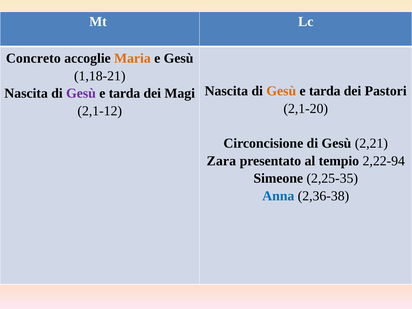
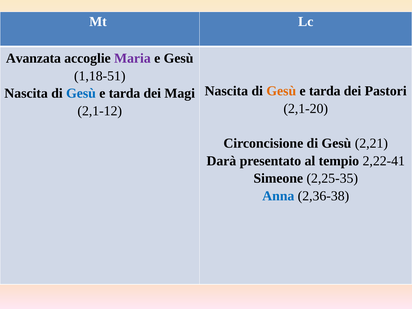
Concreto: Concreto -> Avanzata
Maria colour: orange -> purple
1,18-21: 1,18-21 -> 1,18-51
Gesù at (81, 93) colour: purple -> blue
Zara: Zara -> Darà
2,22-94: 2,22-94 -> 2,22-41
